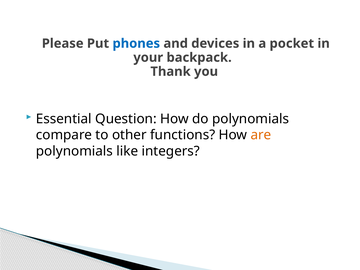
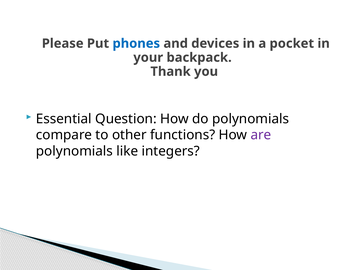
are colour: orange -> purple
